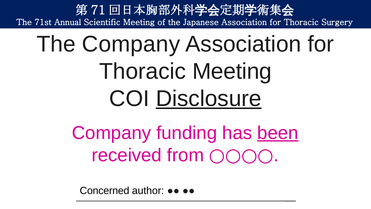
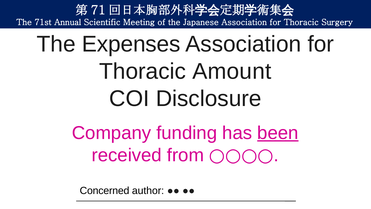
The Company: Company -> Expenses
Thoracic Meeting: Meeting -> Amount
Disclosure underline: present -> none
